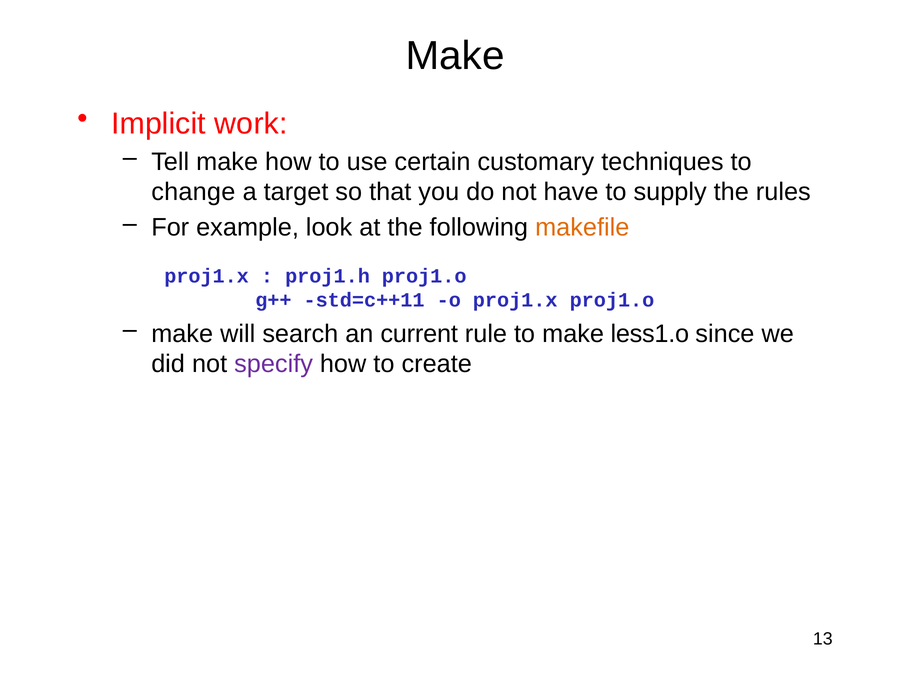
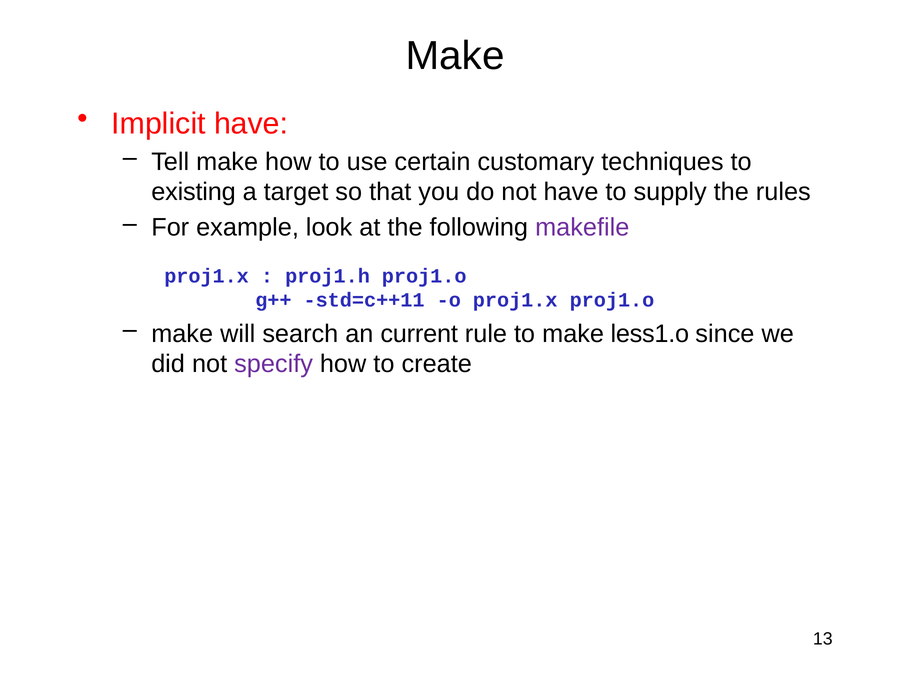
Implicit work: work -> have
change: change -> existing
makefile colour: orange -> purple
